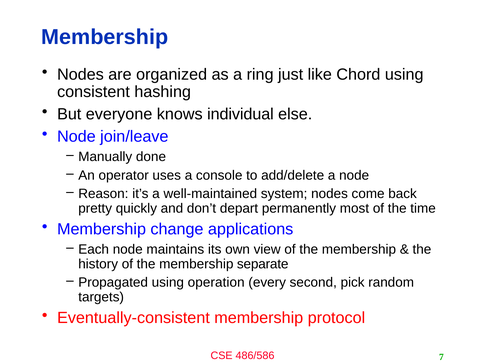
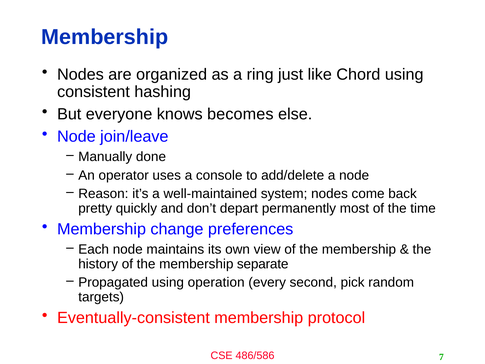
individual: individual -> becomes
applications: applications -> preferences
